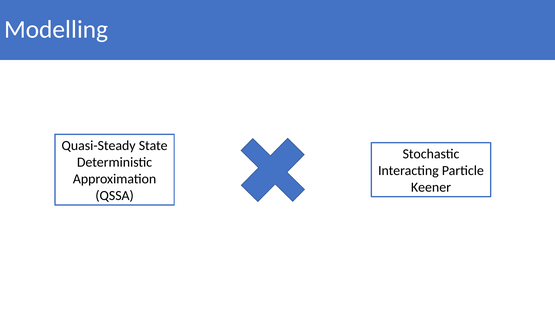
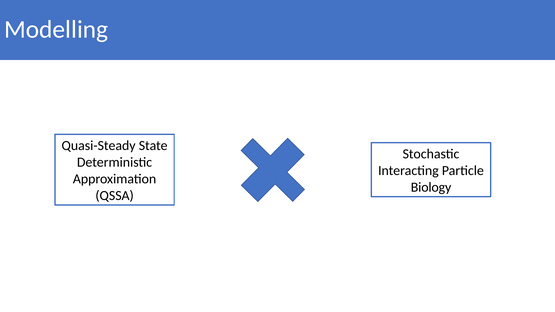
Keener: Keener -> Biology
